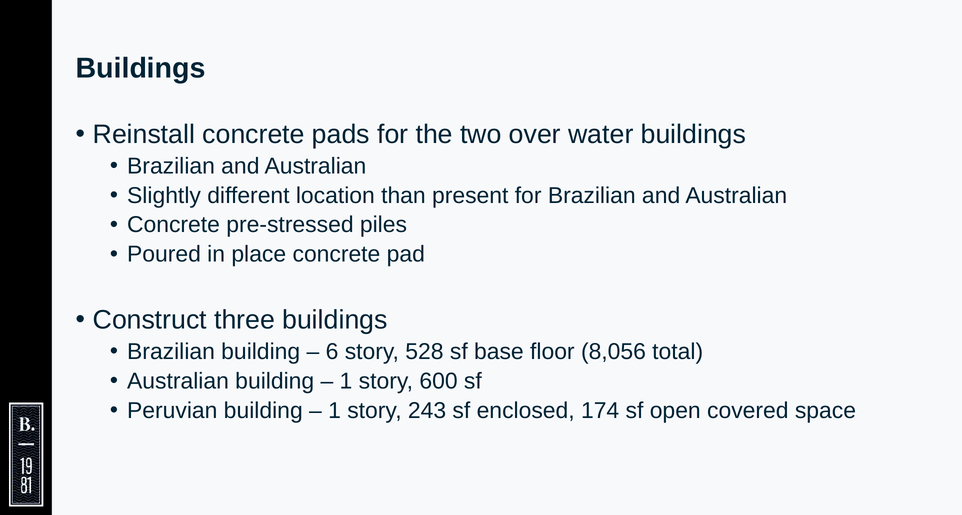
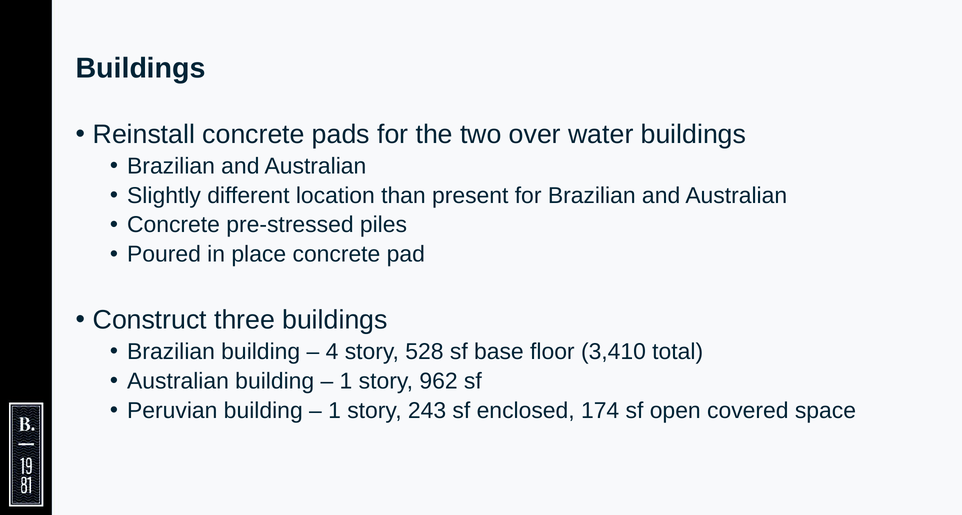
6: 6 -> 4
8,056: 8,056 -> 3,410
600: 600 -> 962
